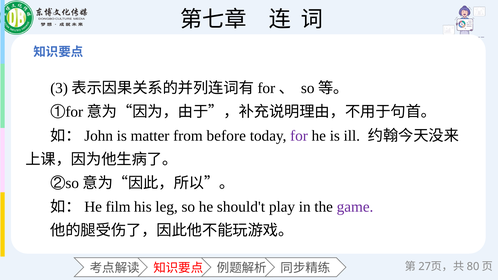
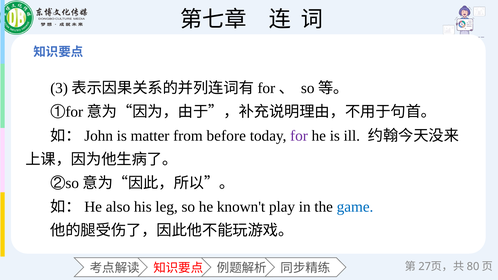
film: film -> also
should't: should't -> known't
game colour: purple -> blue
